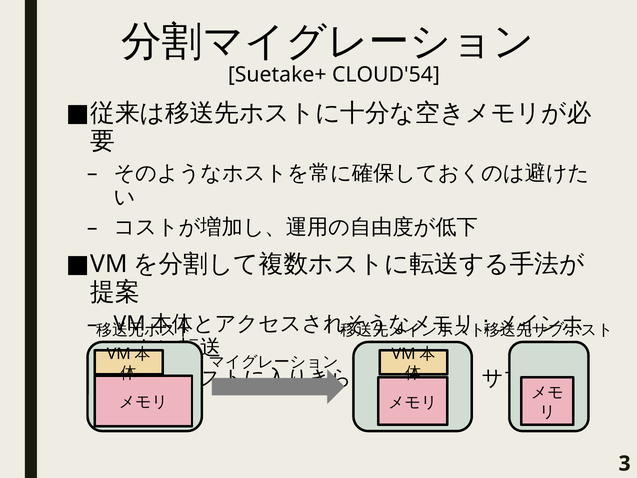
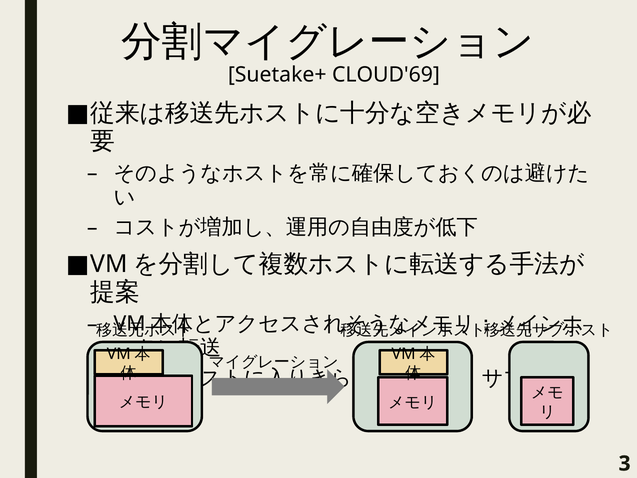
CLOUD'54: CLOUD'54 -> CLOUD'69
